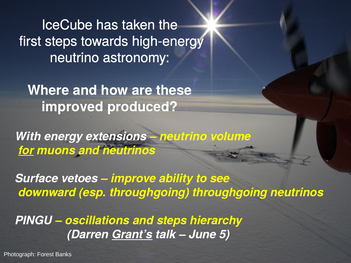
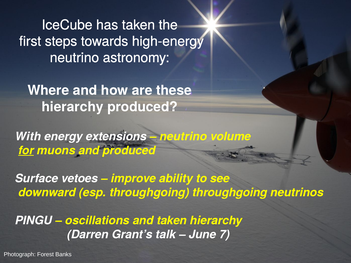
improved at (73, 107): improved -> hierarchy
and neutrinos: neutrinos -> produced
and steps: steps -> taken
Grant’s underline: present -> none
5: 5 -> 7
